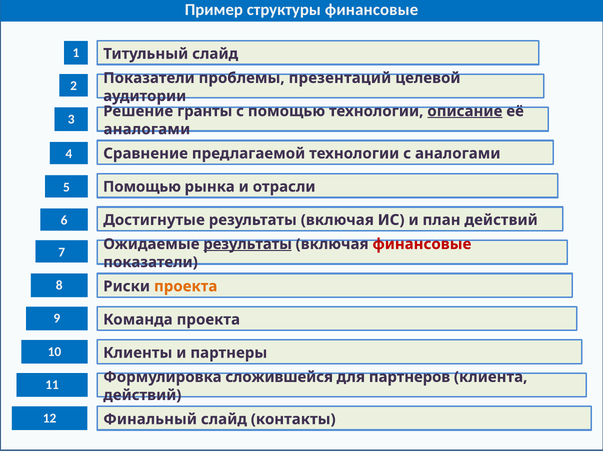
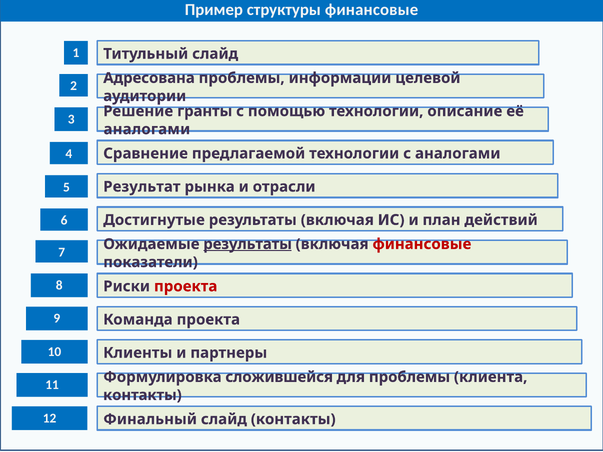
Показатели at (149, 78): Показатели -> Адресована
презентаций: презентаций -> информации
описание underline: present -> none
Помощью at (142, 187): Помощью -> Результат
проекта at (186, 287) colour: orange -> red
для партнеров: партнеров -> проблемы
действий at (142, 395): действий -> контакты
